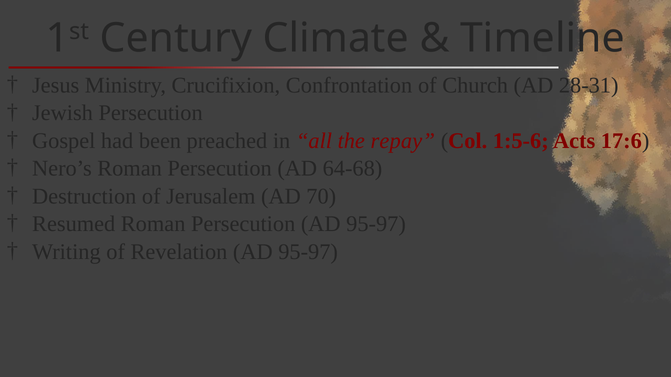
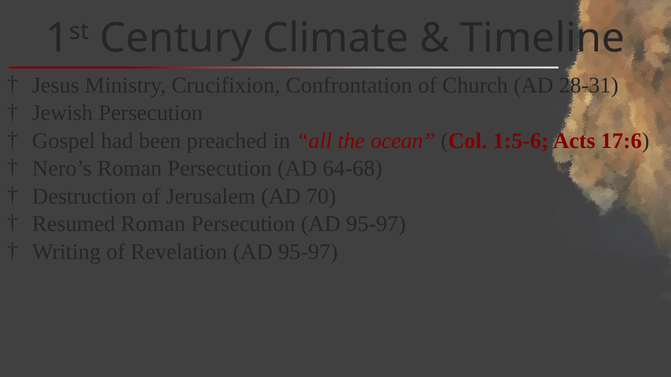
repay: repay -> ocean
